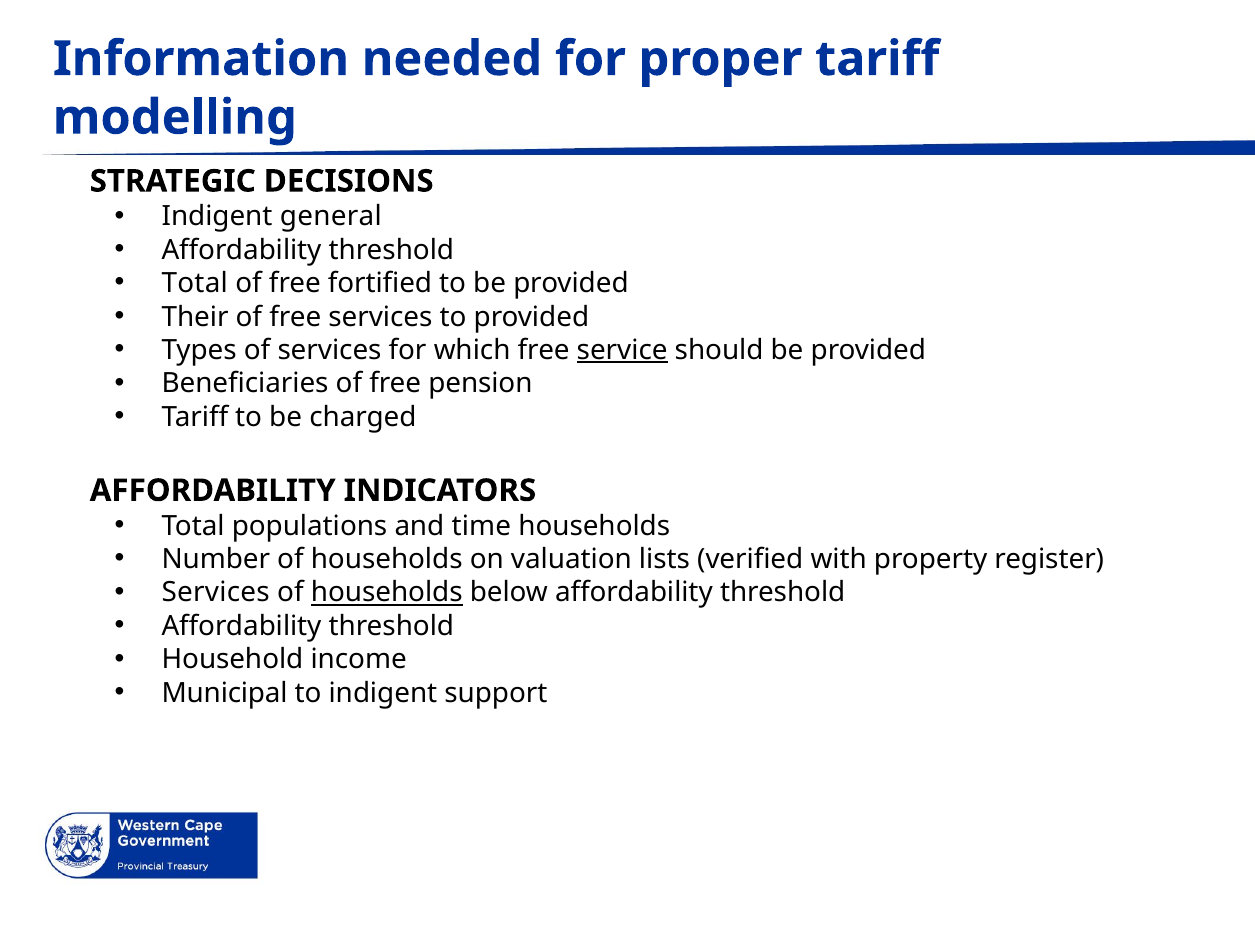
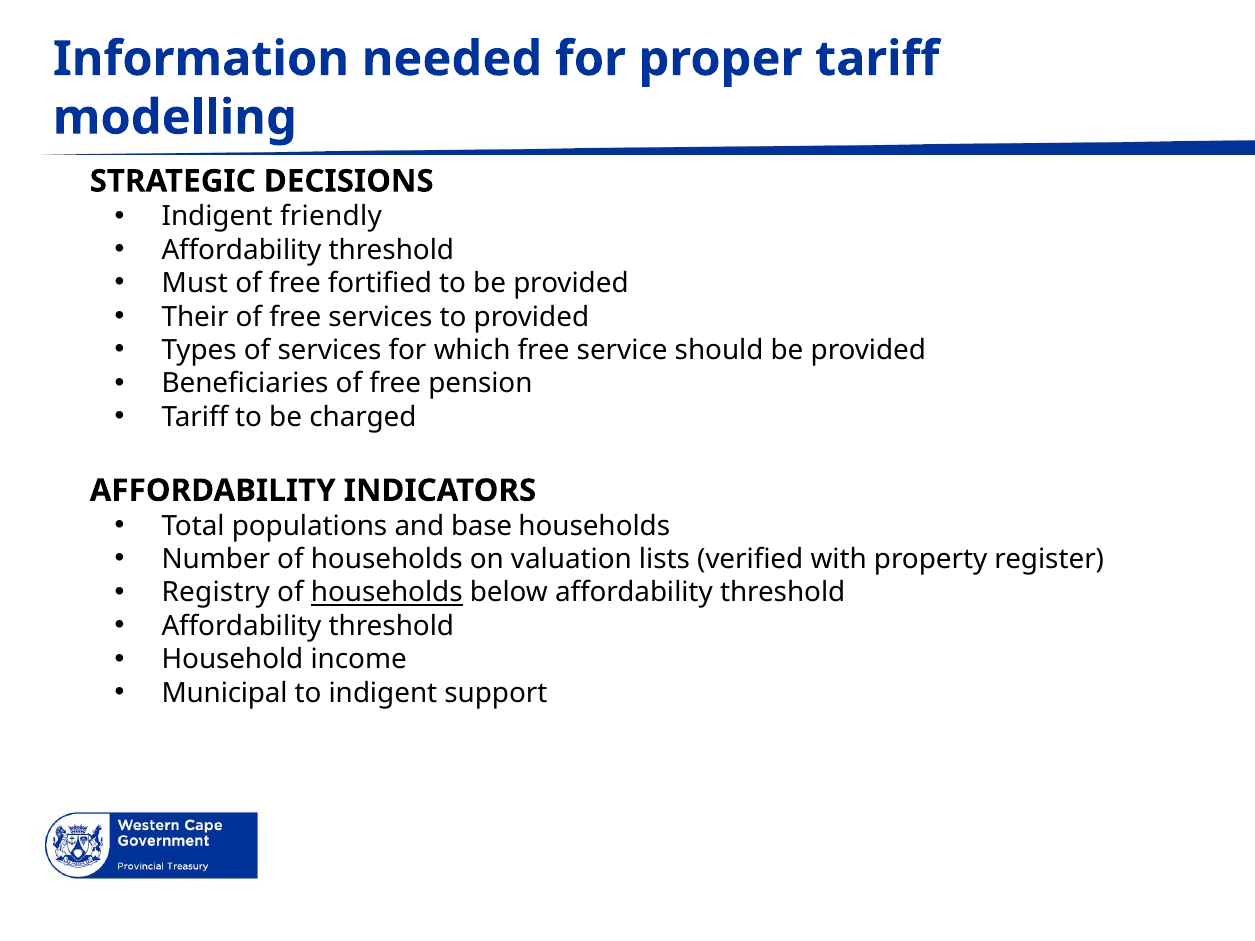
general: general -> friendly
Total at (195, 283): Total -> Must
service underline: present -> none
time: time -> base
Services at (216, 593): Services -> Registry
